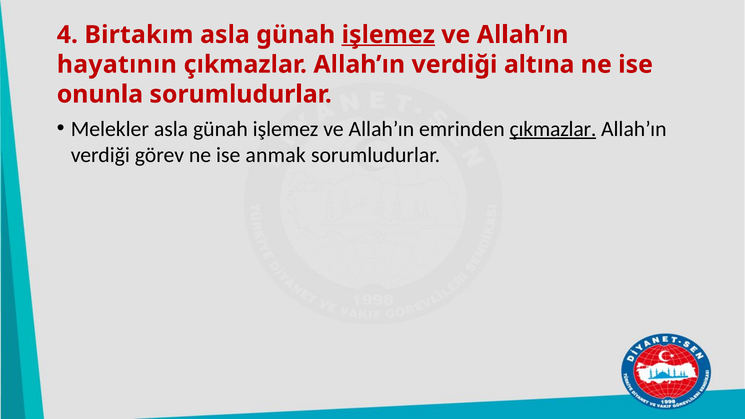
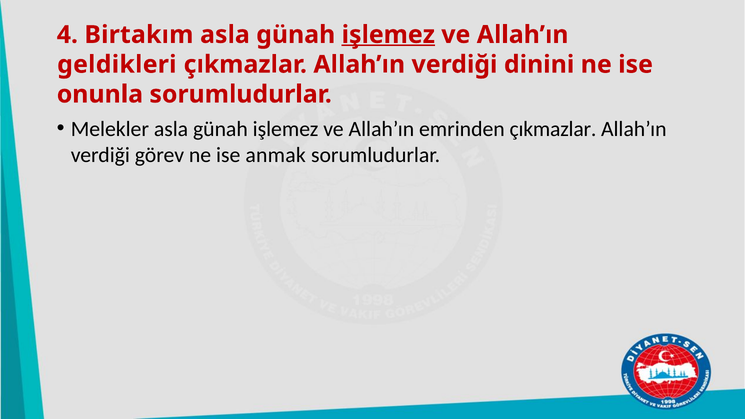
hayatının: hayatının -> geldikleri
altına: altına -> dinini
çıkmazlar at (553, 129) underline: present -> none
